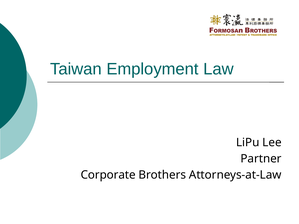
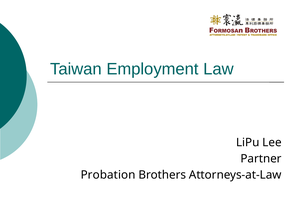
Corporate: Corporate -> Probation
